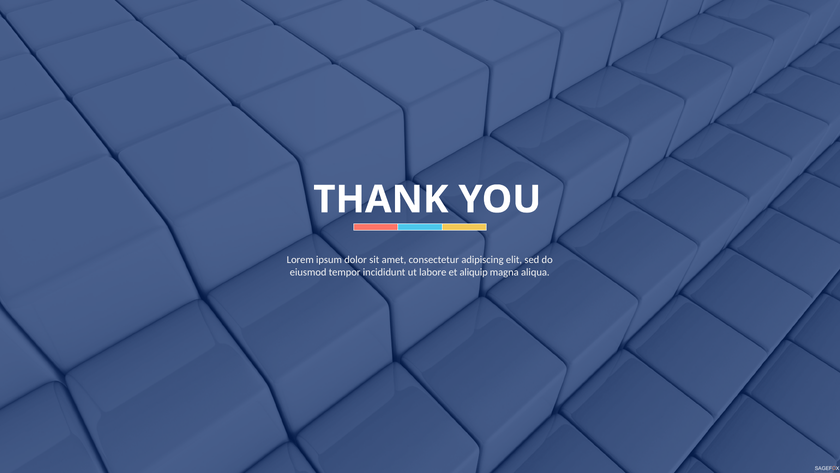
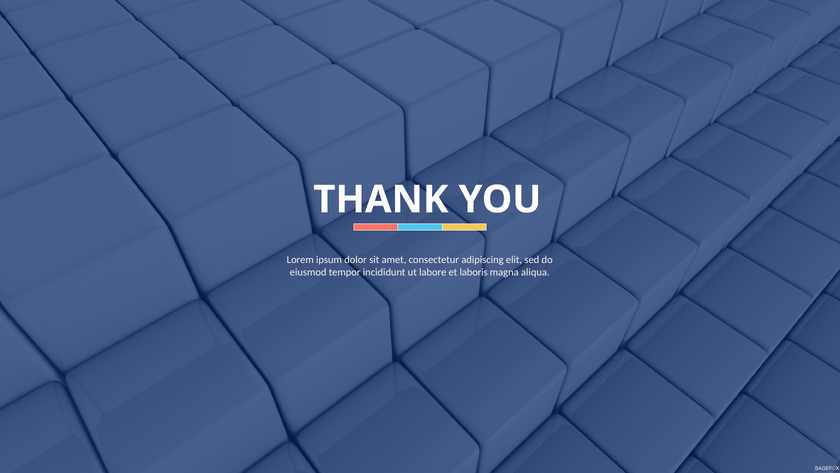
aliquip: aliquip -> laboris
